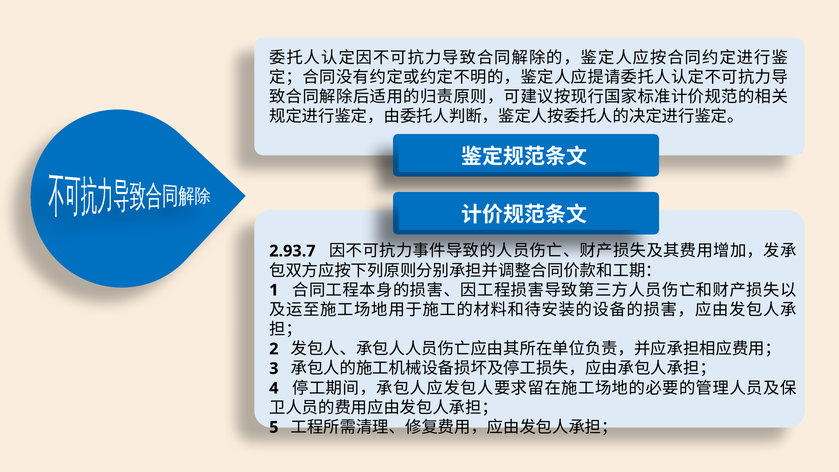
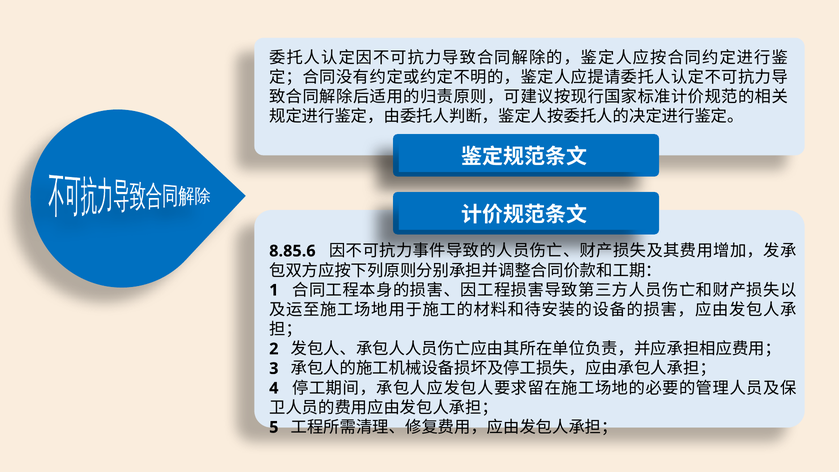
2.93.7: 2.93.7 -> 8.85.6
